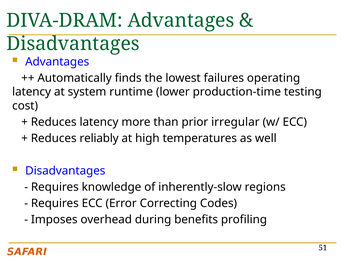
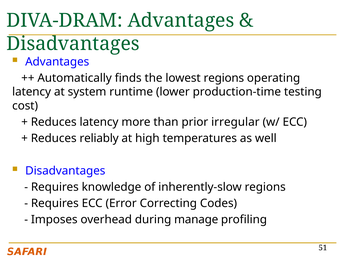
lowest failures: failures -> regions
benefits: benefits -> manage
